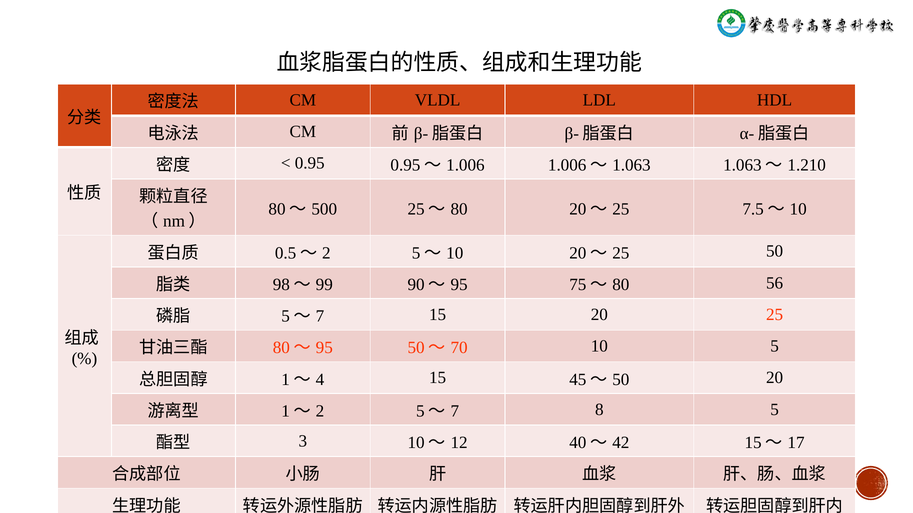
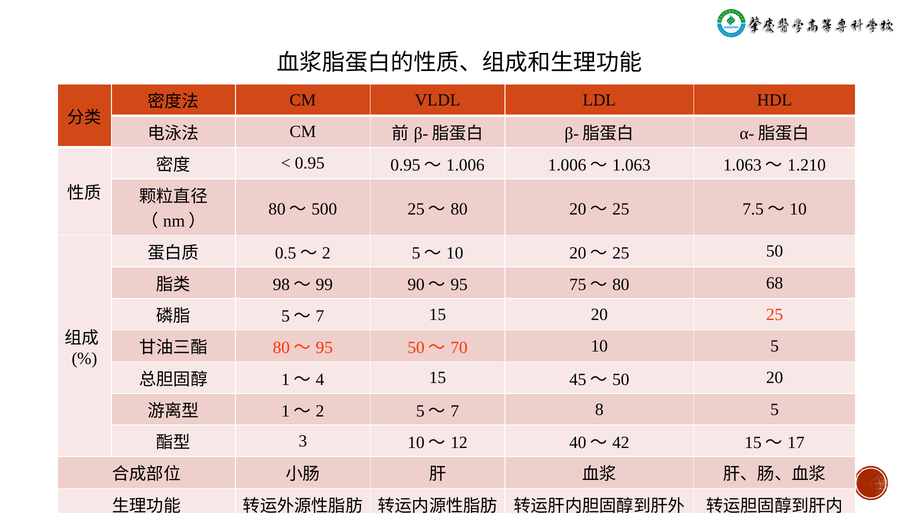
56: 56 -> 68
